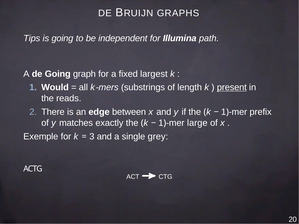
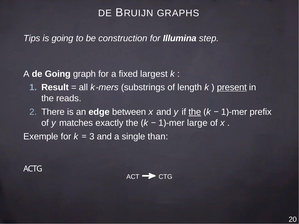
independent: independent -> construction
path: path -> step
Would: Would -> Result
the at (195, 112) underline: none -> present
grey: grey -> than
